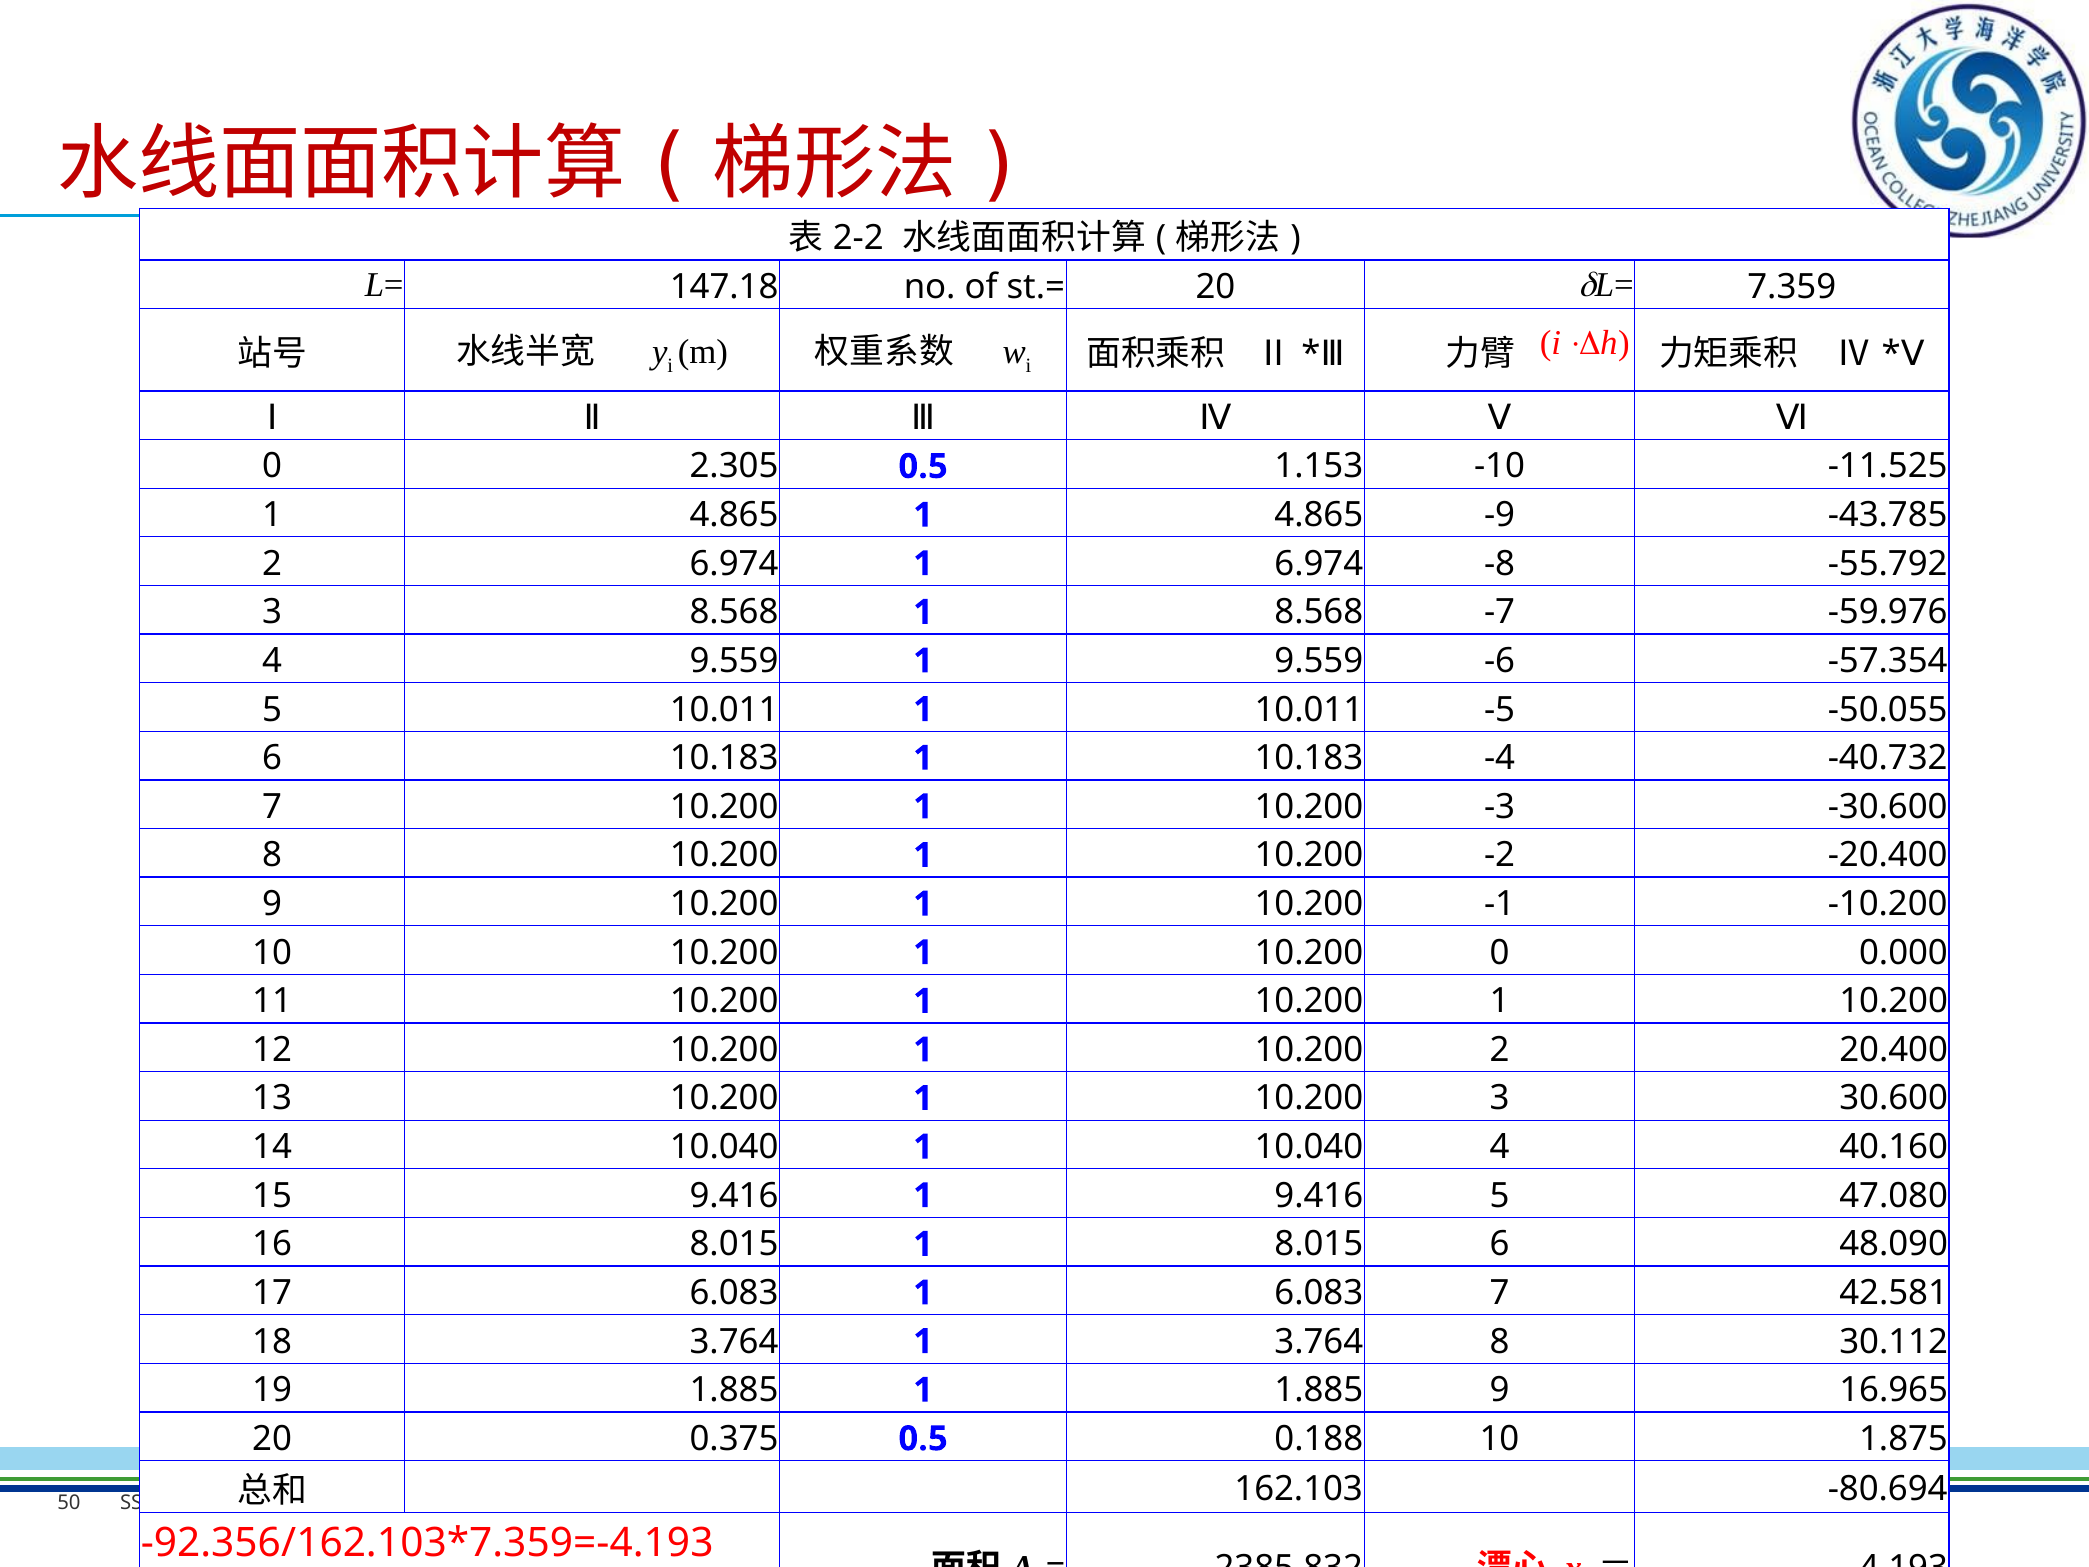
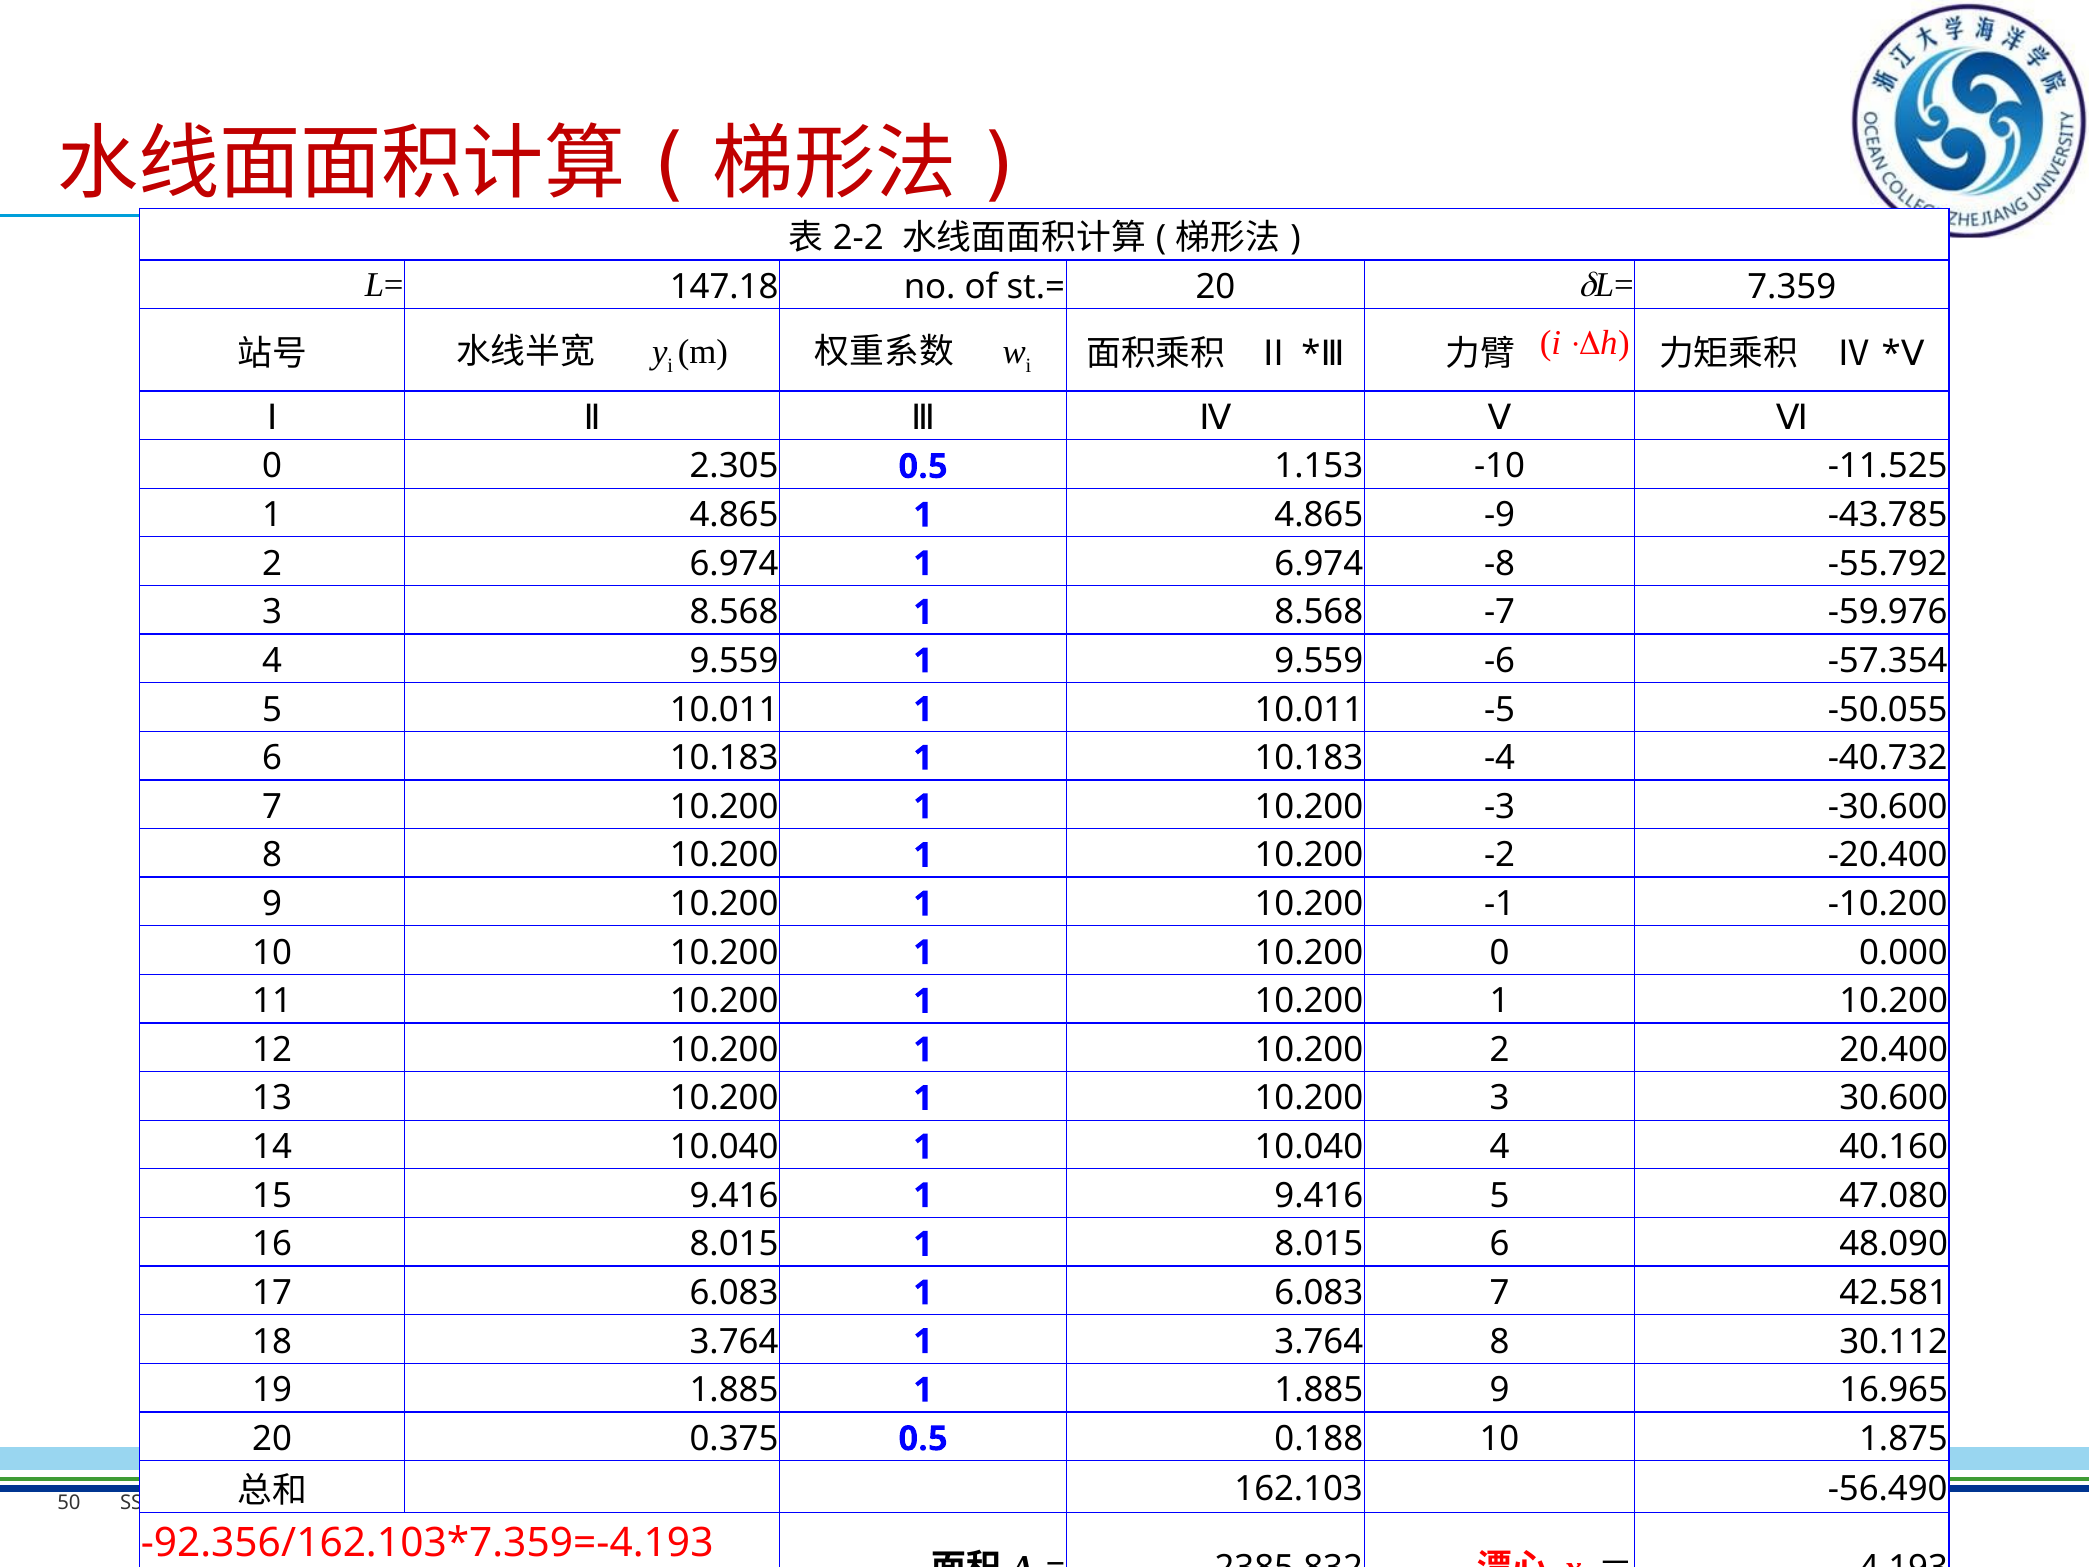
-80.694: -80.694 -> -56.490
